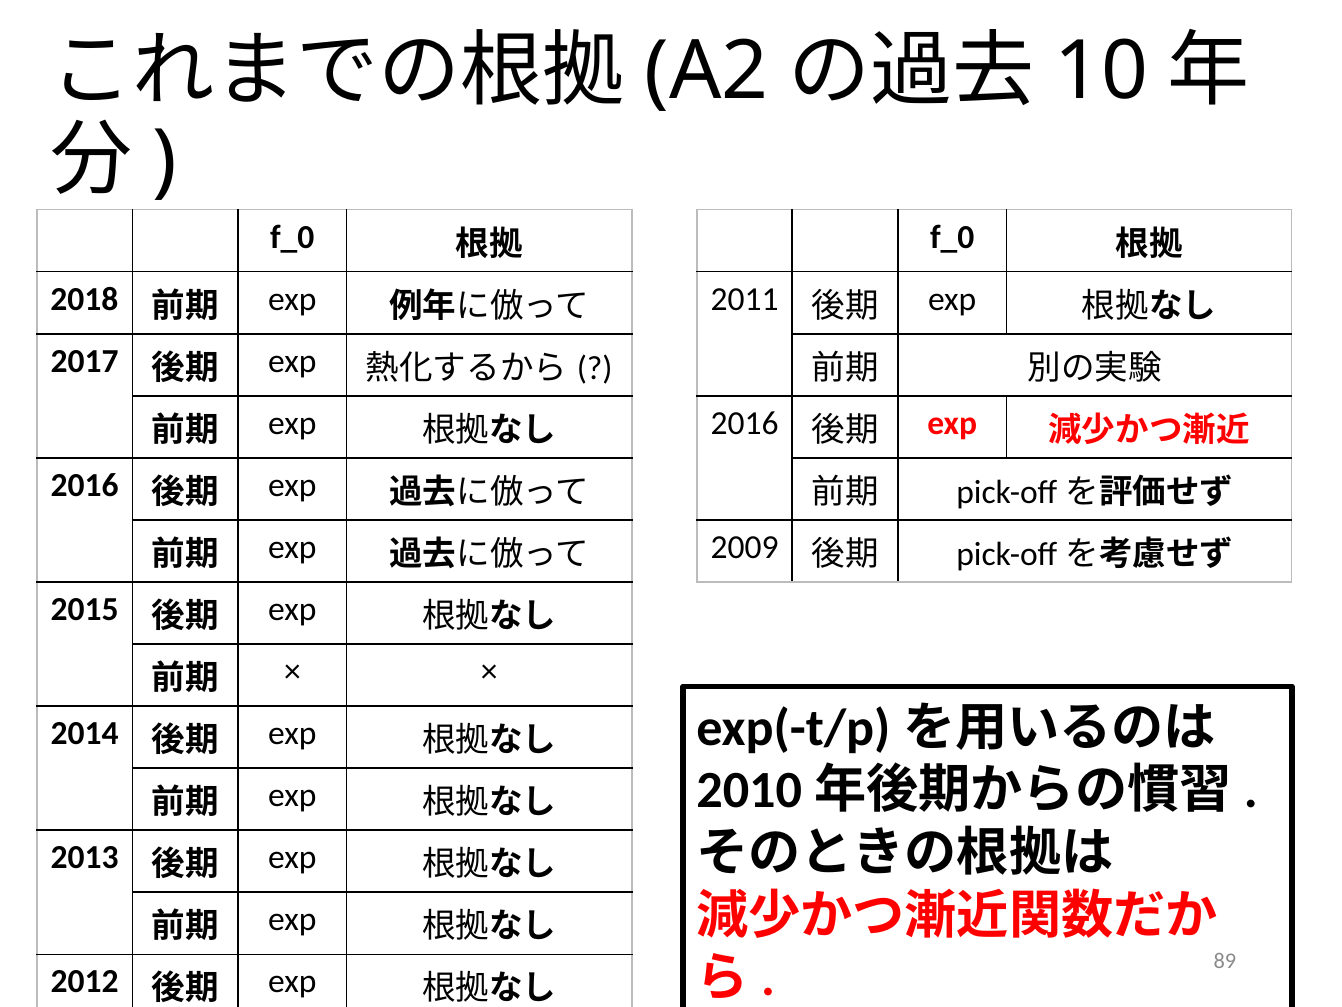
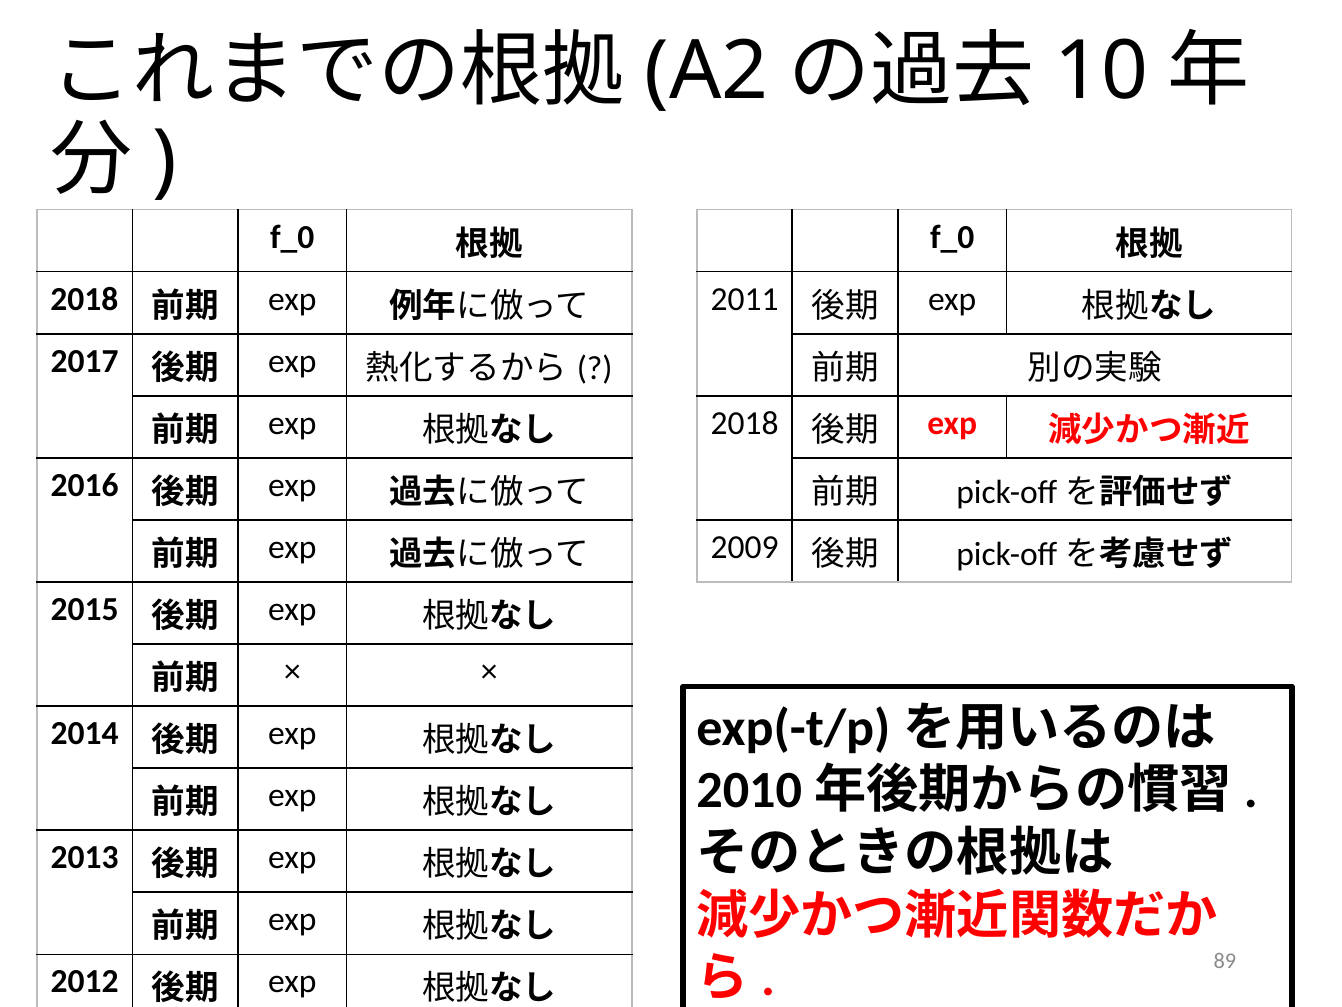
2016 at (745, 423): 2016 -> 2018
